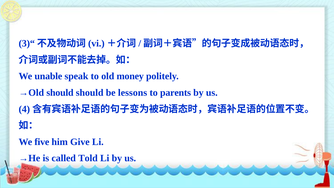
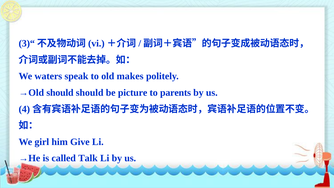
unable: unable -> waters
money: money -> makes
lessons: lessons -> picture
five: five -> girl
Told: Told -> Talk
